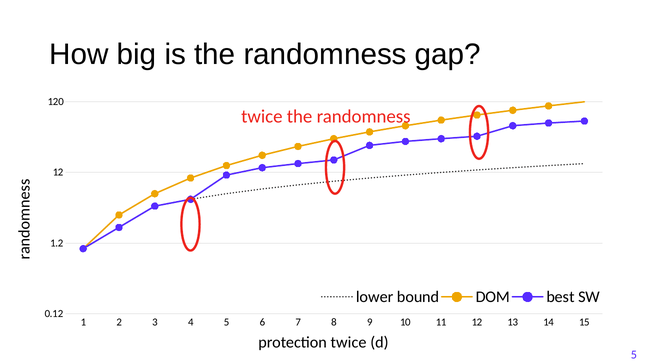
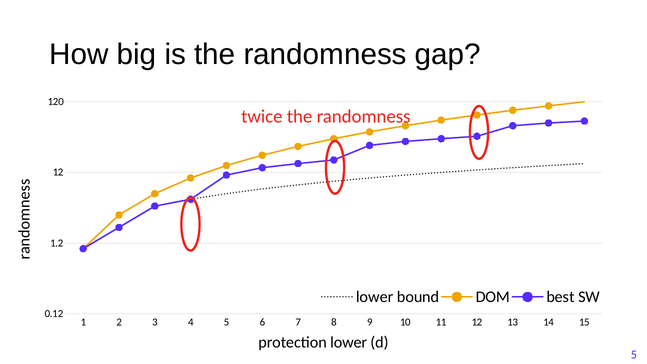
protection twice: twice -> lower
